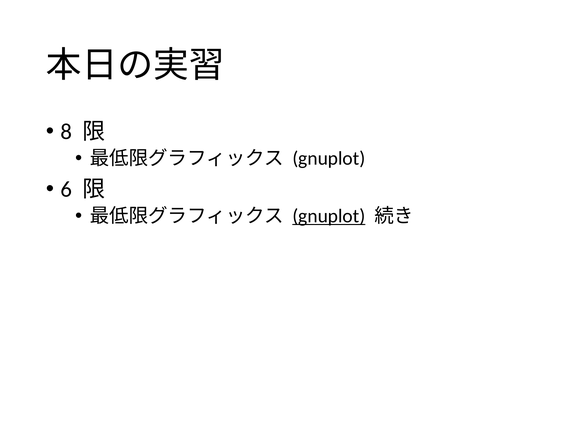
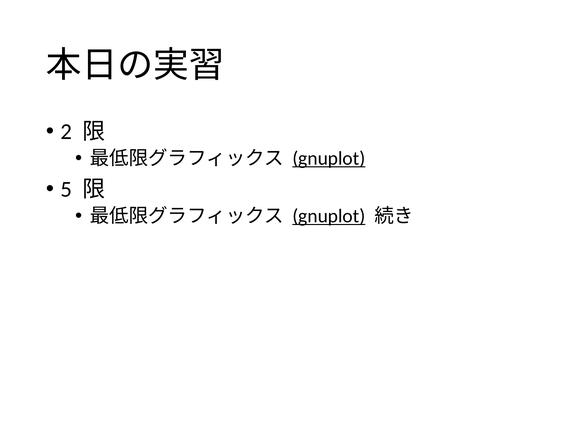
8: 8 -> 2
gnuplot at (329, 158) underline: none -> present
6: 6 -> 5
